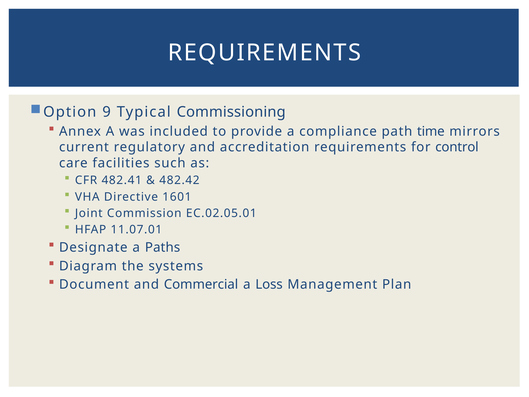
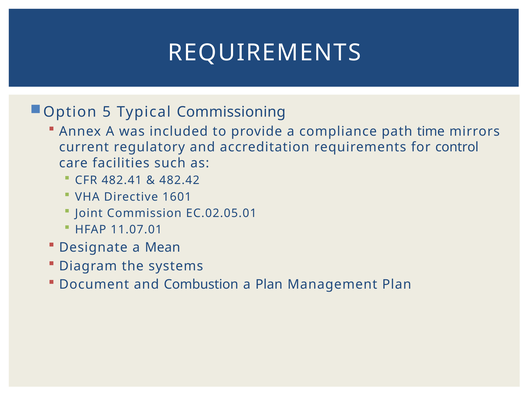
9: 9 -> 5
Paths: Paths -> Mean
Commercial: Commercial -> Combustion
a Loss: Loss -> Plan
